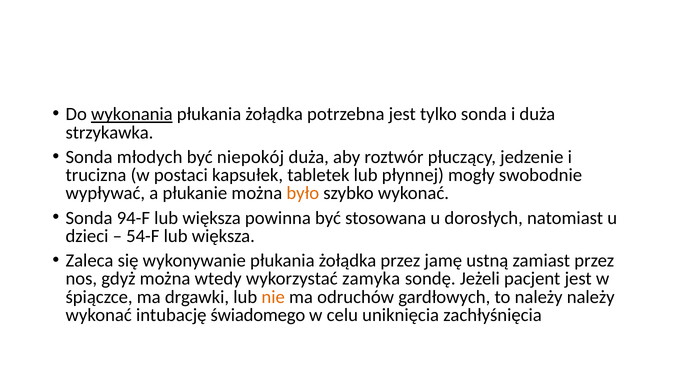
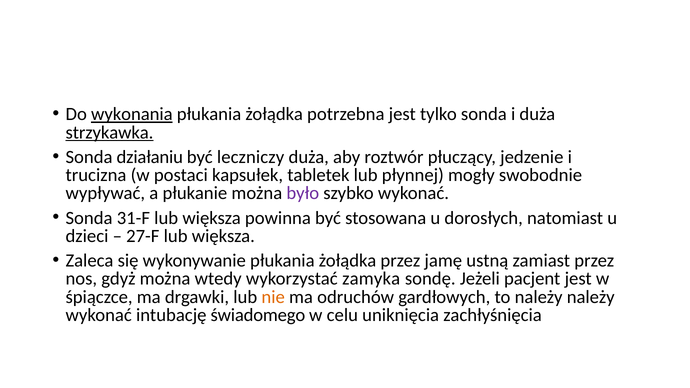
strzykawka underline: none -> present
młodych: młodych -> działaniu
niepokój: niepokój -> leczniczy
było colour: orange -> purple
94-F: 94-F -> 31-F
54-F: 54-F -> 27-F
